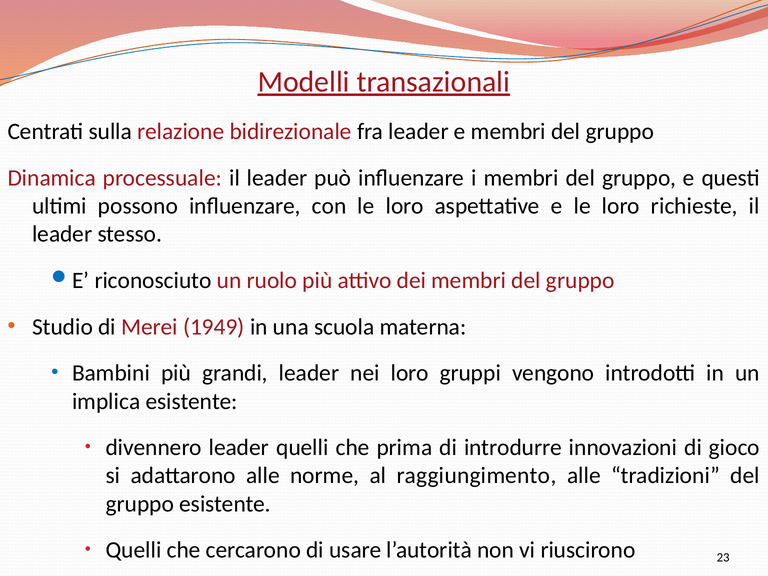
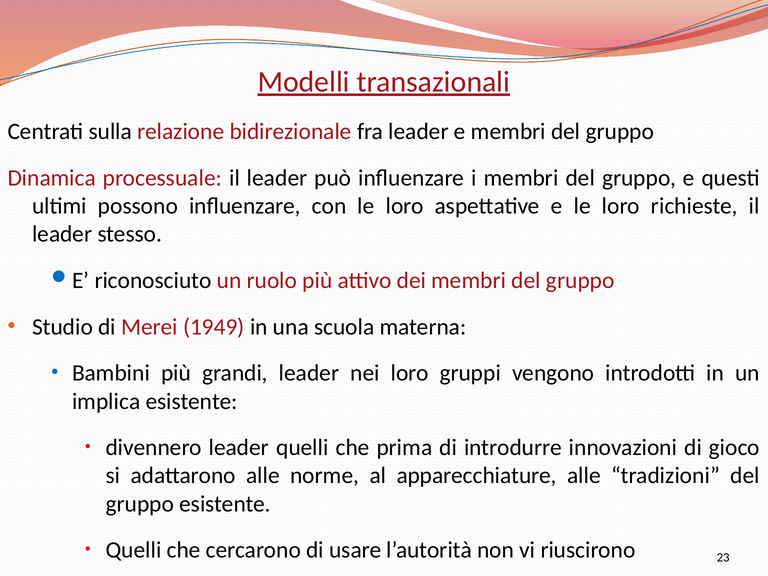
raggiungimento: raggiungimento -> apparecchiature
